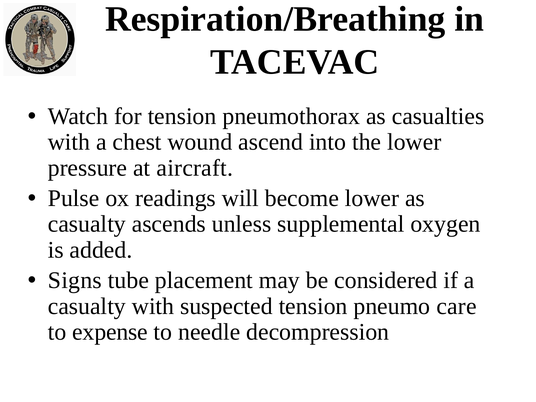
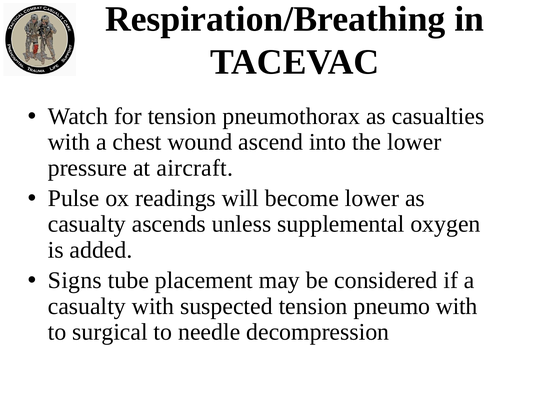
pneumo care: care -> with
expense: expense -> surgical
